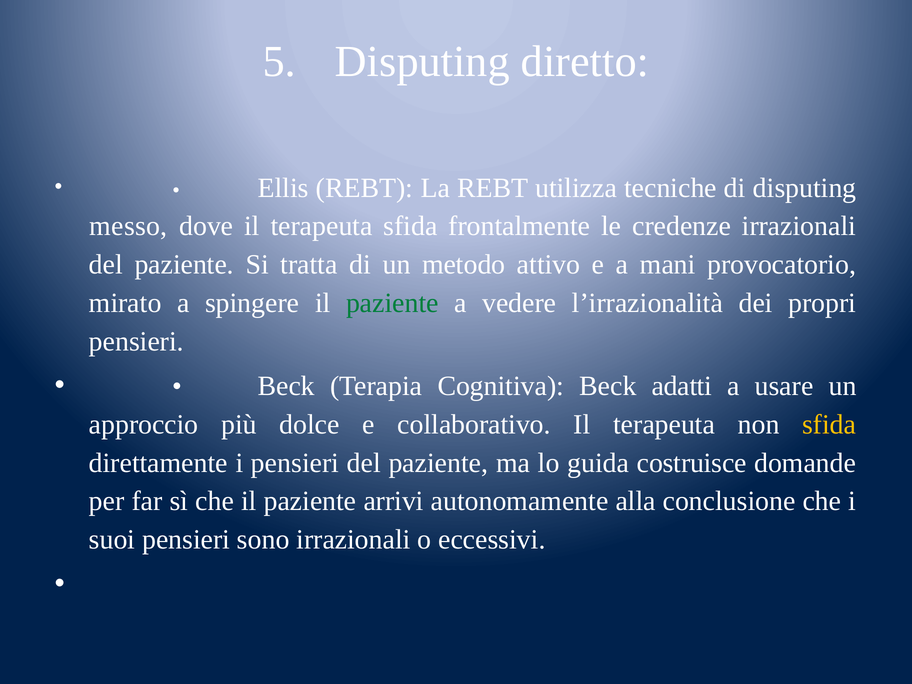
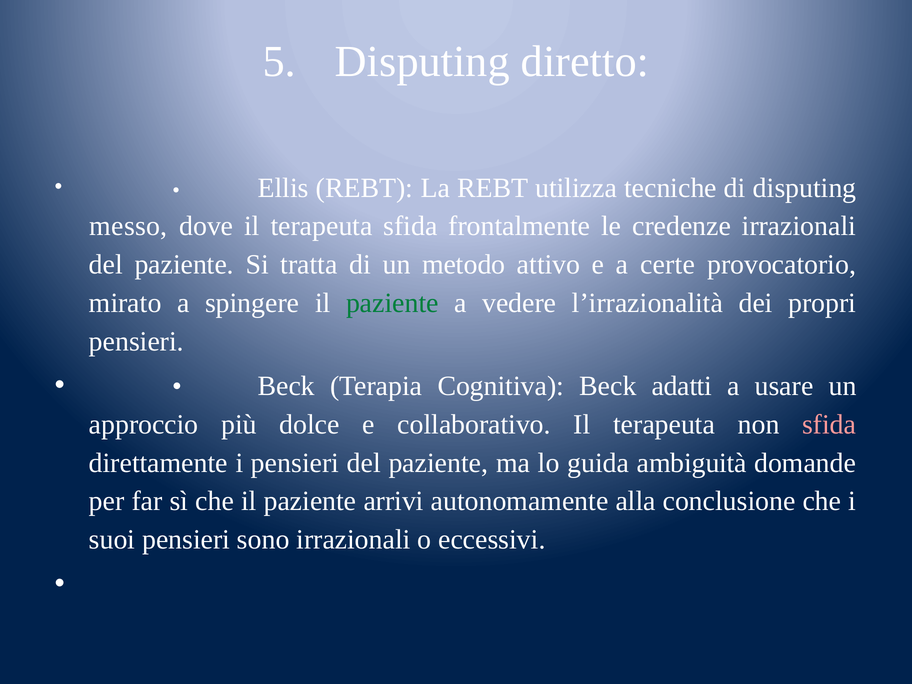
mani: mani -> certe
sfida at (829, 424) colour: yellow -> pink
costruisce: costruisce -> ambiguità
